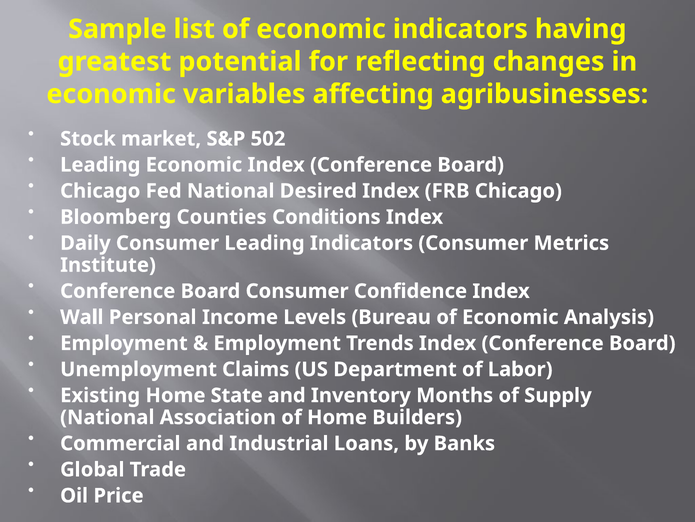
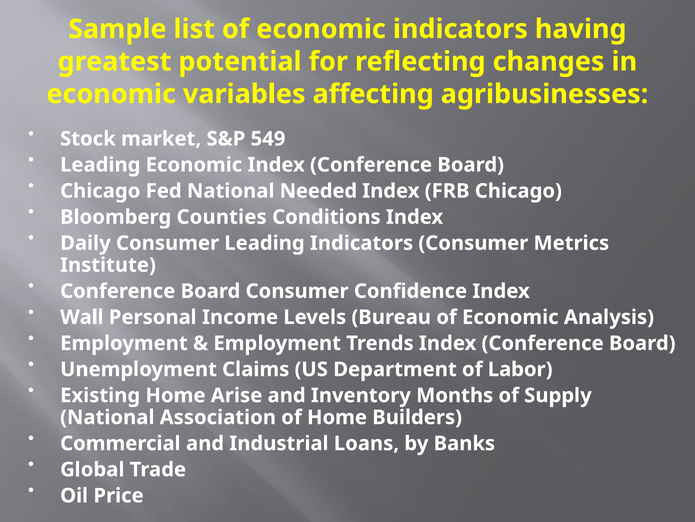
502: 502 -> 549
Desired: Desired -> Needed
State: State -> Arise
